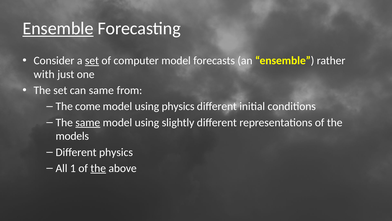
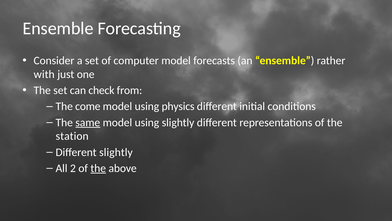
Ensemble at (58, 28) underline: present -> none
set at (92, 61) underline: present -> none
can same: same -> check
models: models -> station
Different physics: physics -> slightly
1: 1 -> 2
